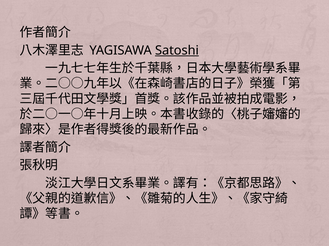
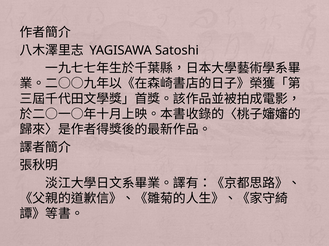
Satoshi underline: present -> none
